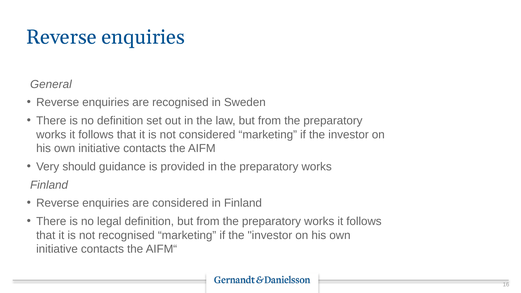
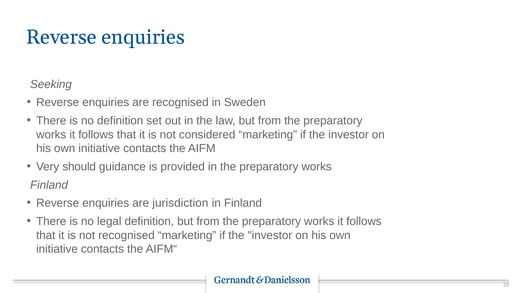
General: General -> Seeking
are considered: considered -> jurisdiction
